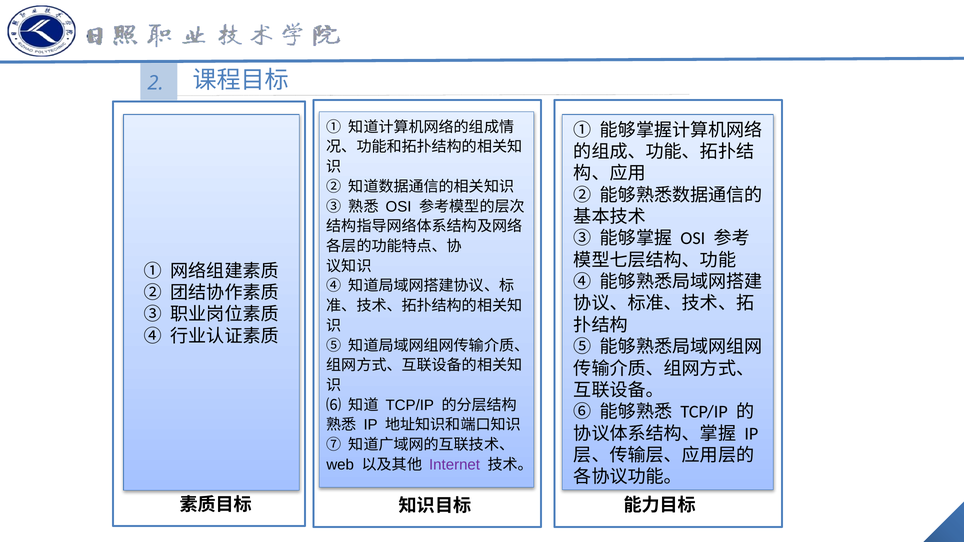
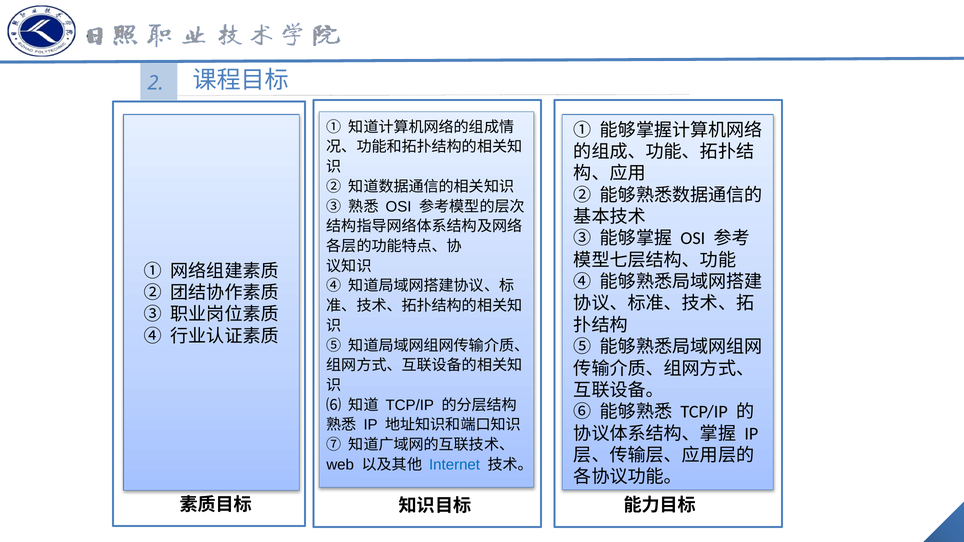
Internet colour: purple -> blue
